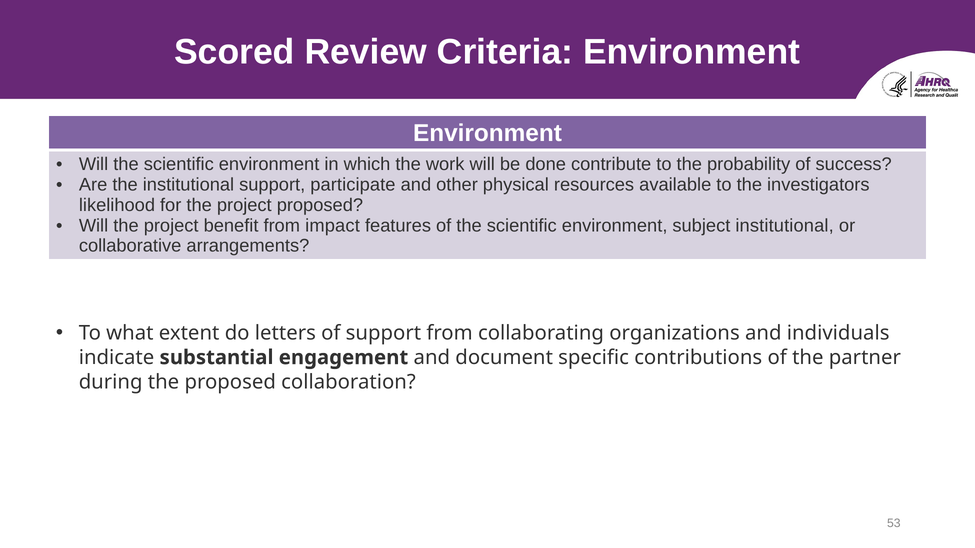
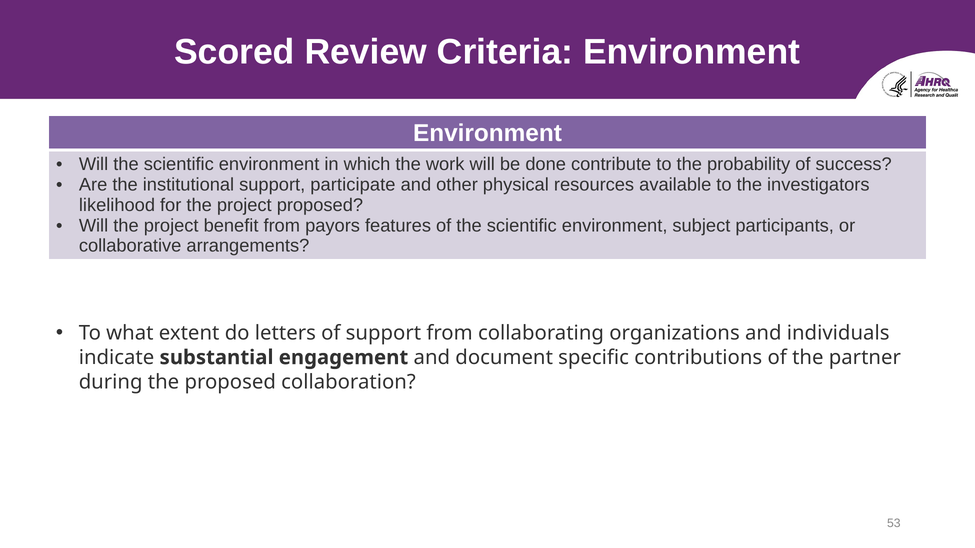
impact: impact -> payors
subject institutional: institutional -> participants
